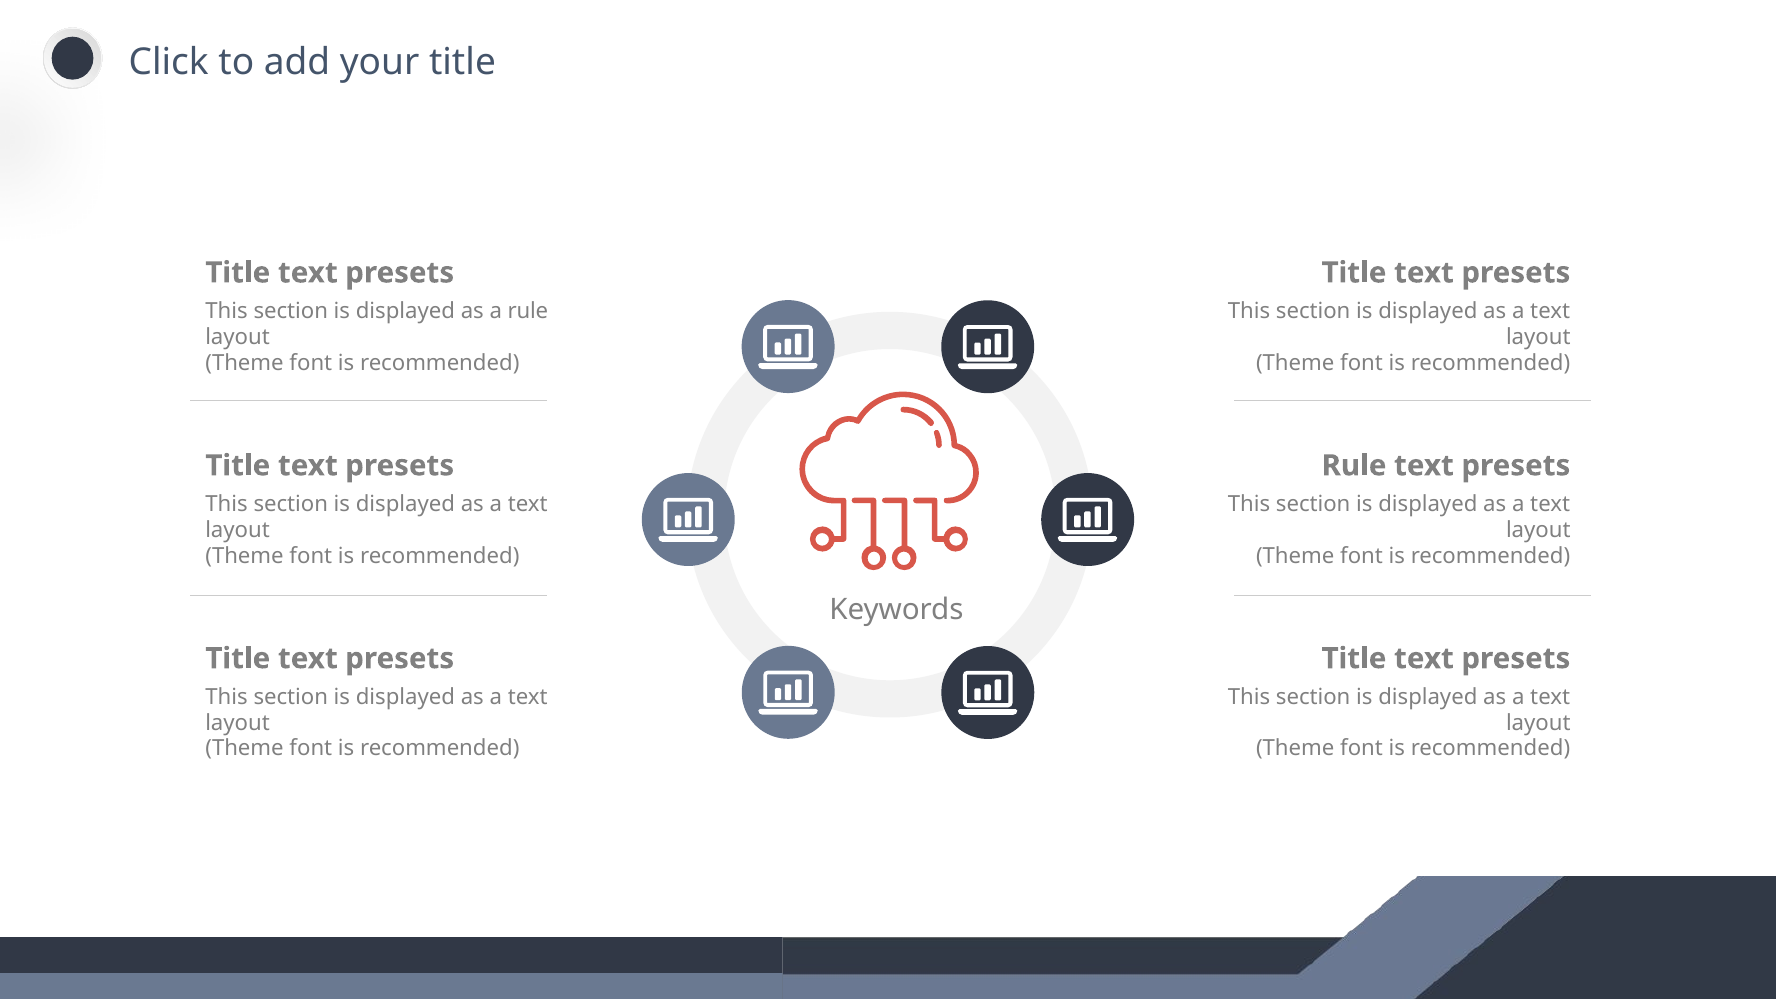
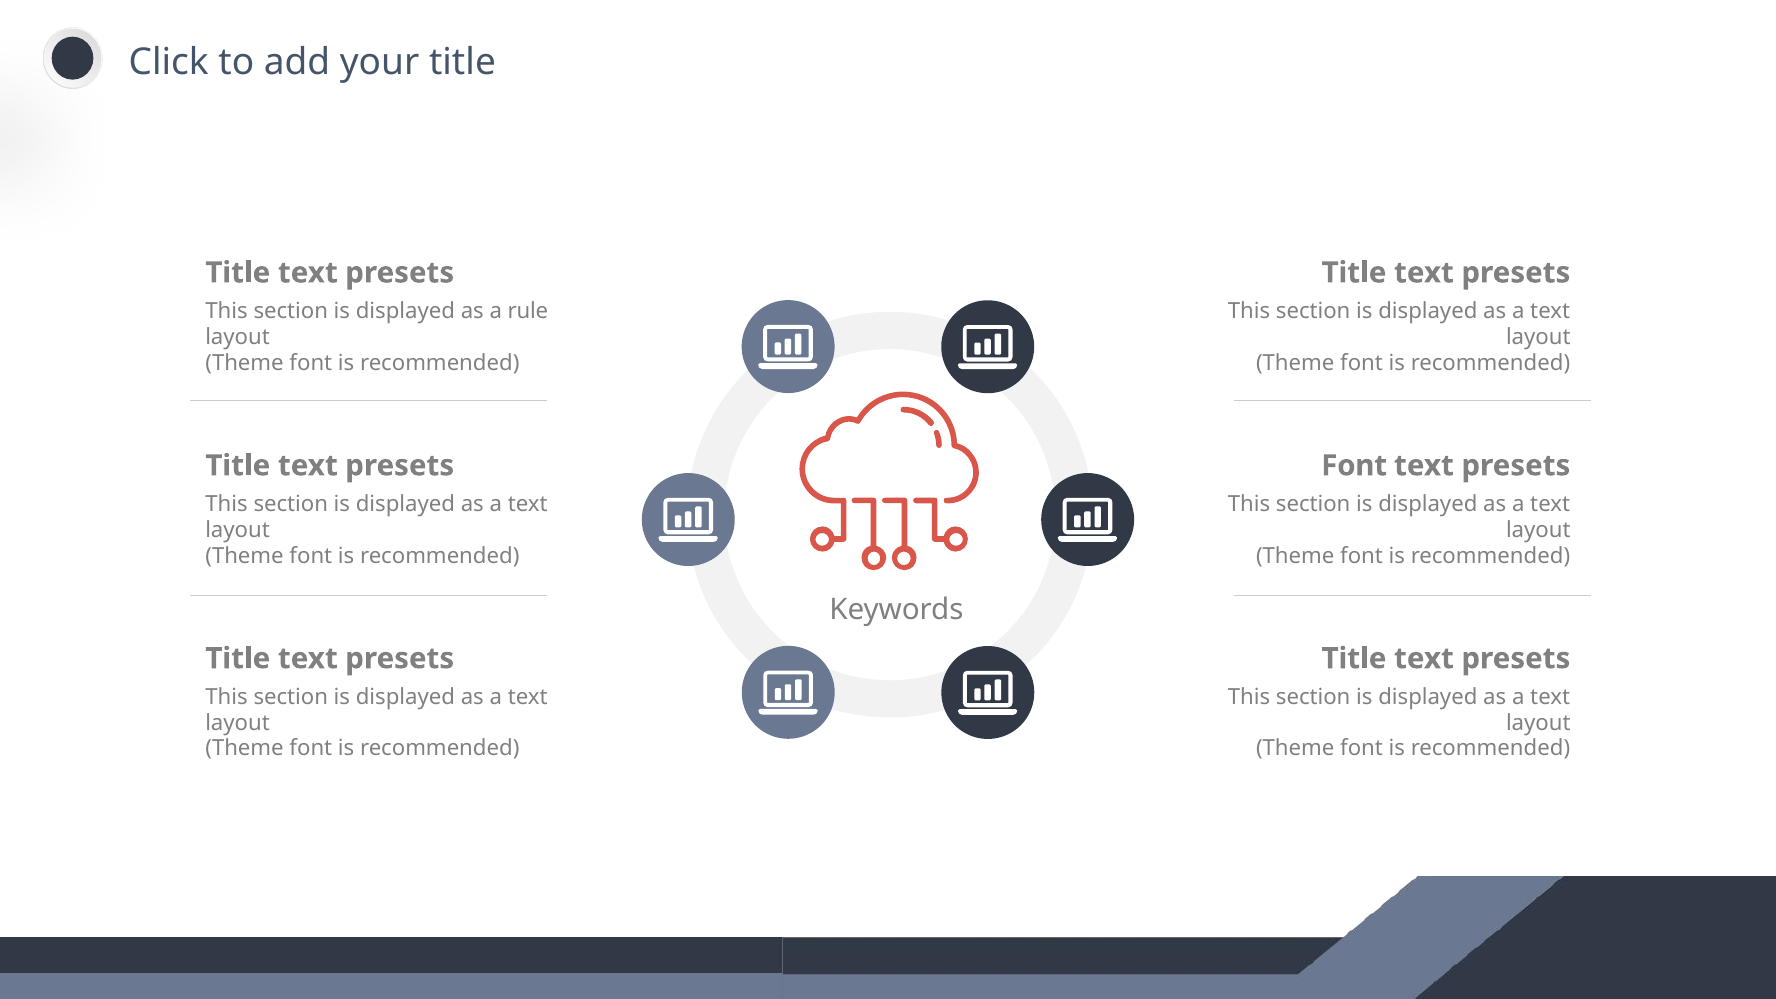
Rule at (1354, 466): Rule -> Font
